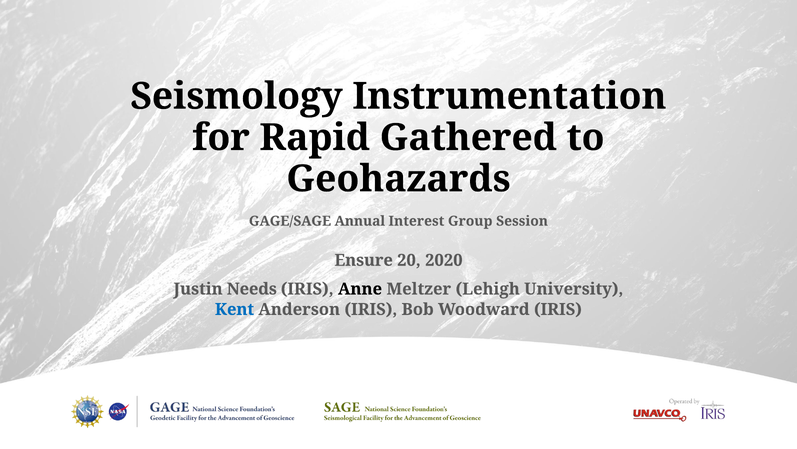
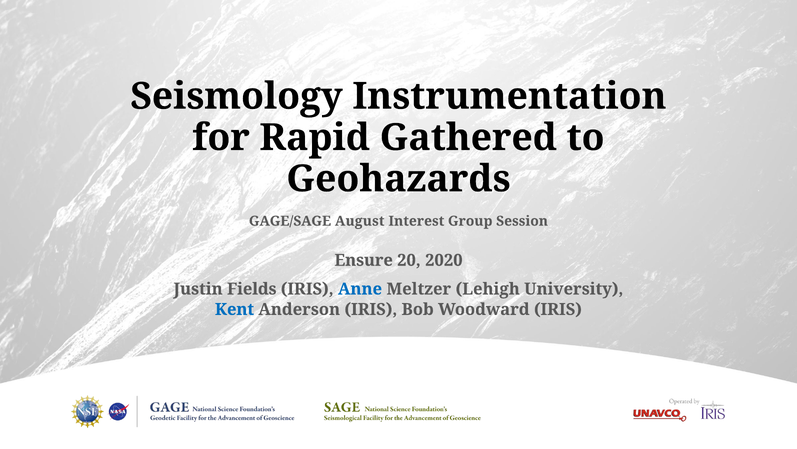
Annual: Annual -> August
Needs: Needs -> Fields
Anne colour: black -> blue
